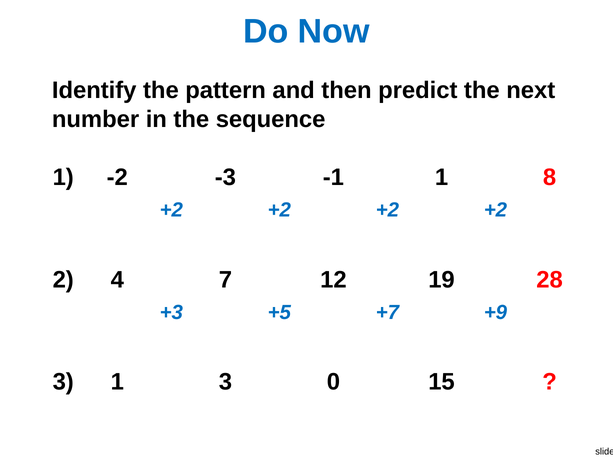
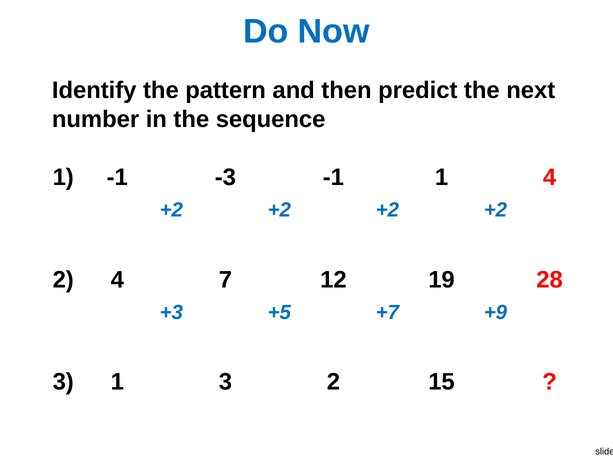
1 -2: -2 -> -1
1 8: 8 -> 4
3 0: 0 -> 2
